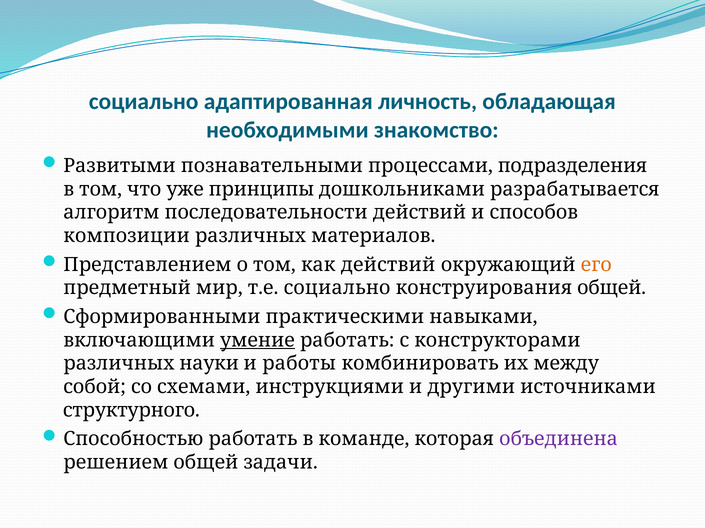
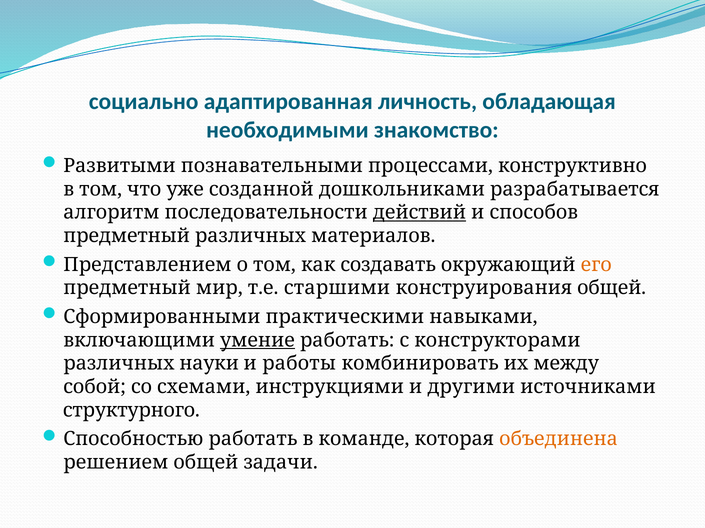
подразделения: подразделения -> конструктивно
принципы: принципы -> созданной
действий at (419, 213) underline: none -> present
композиции at (127, 236): композиции -> предметный
как действий: действий -> создавать
т.е социально: социально -> старшими
объединена colour: purple -> orange
